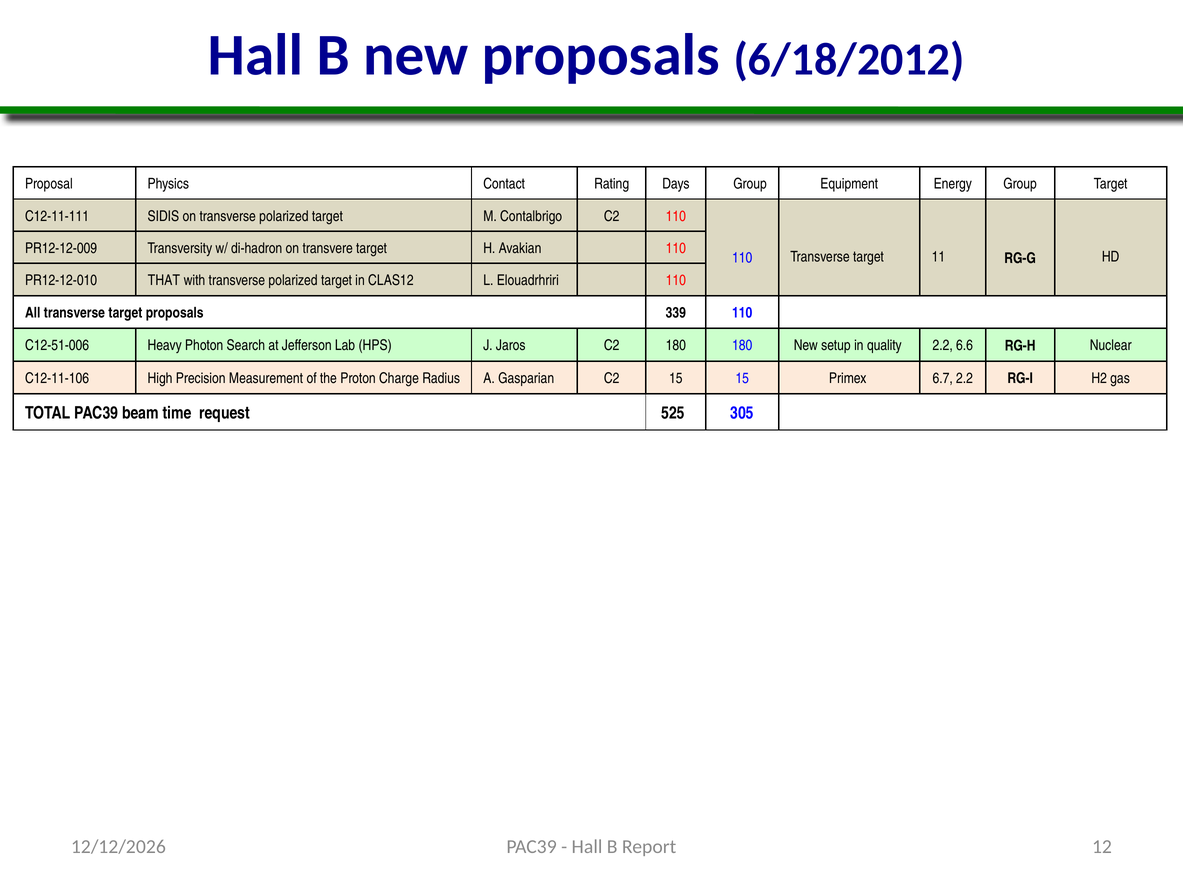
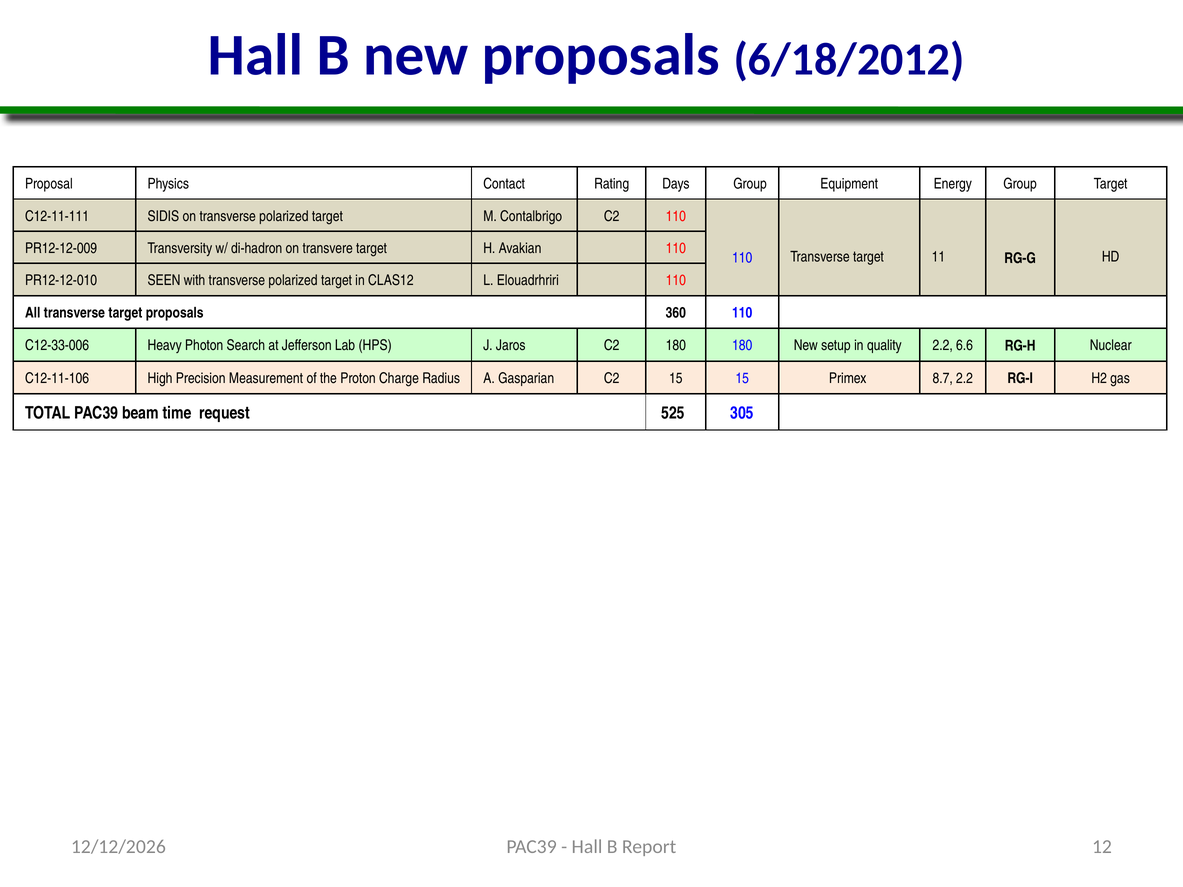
THAT: THAT -> SEEN
339: 339 -> 360
C12-51-006: C12-51-006 -> C12-33-006
6.7: 6.7 -> 8.7
